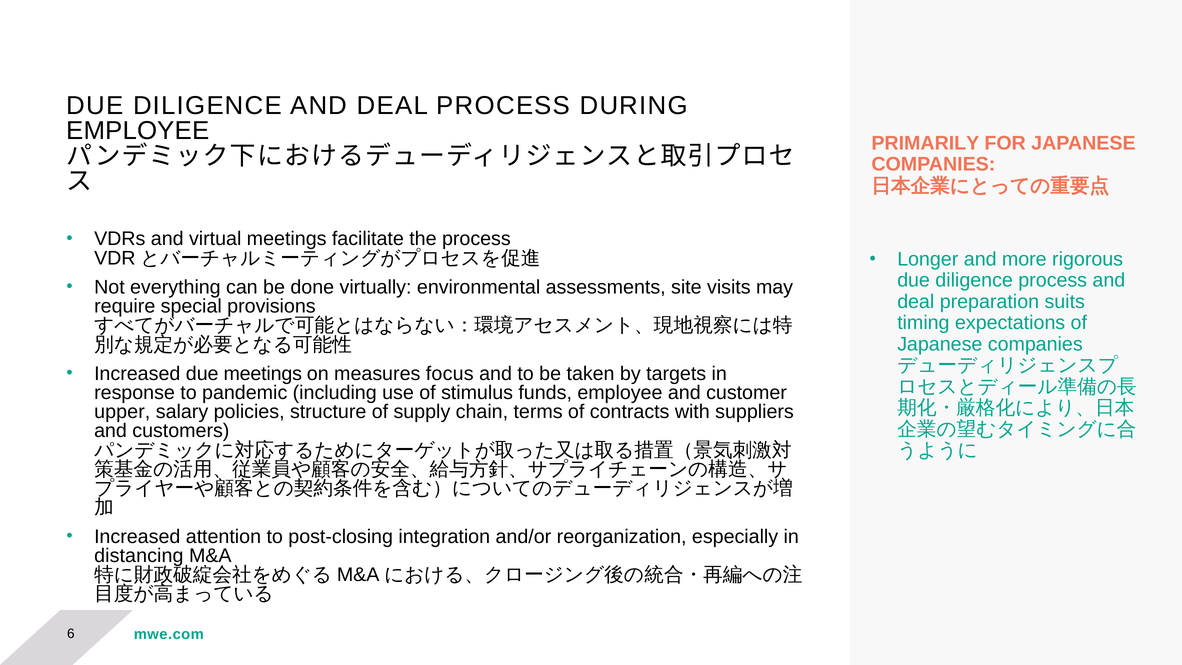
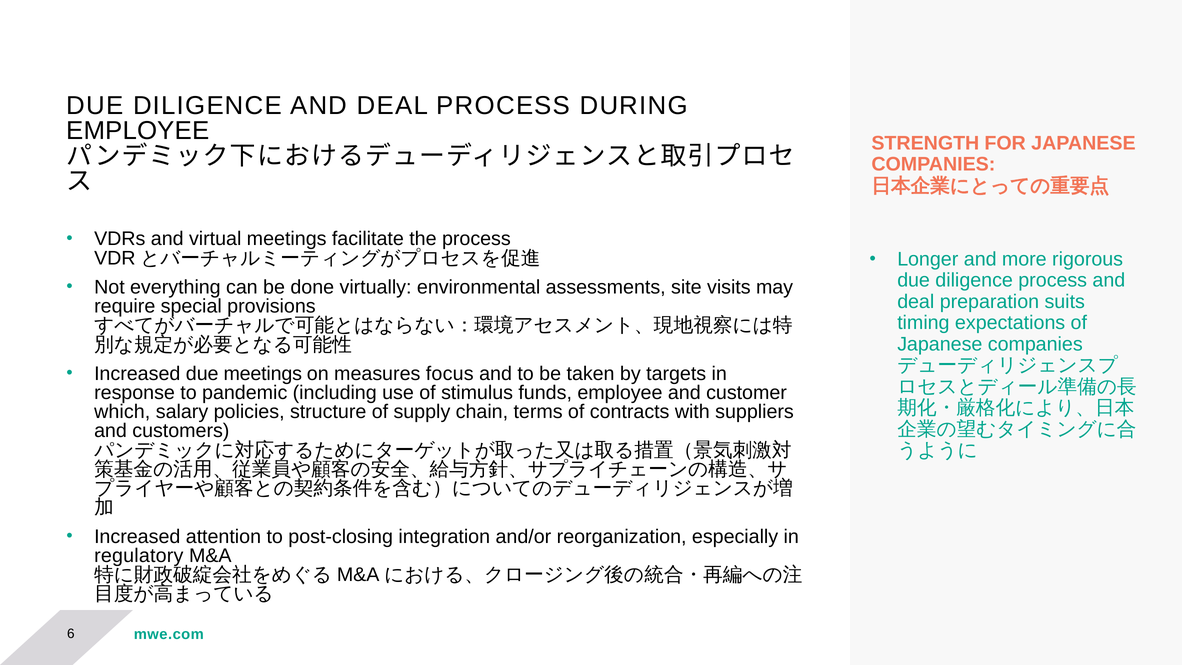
PRIMARILY: PRIMARILY -> STRENGTH
upper: upper -> which
distancing: distancing -> regulatory
